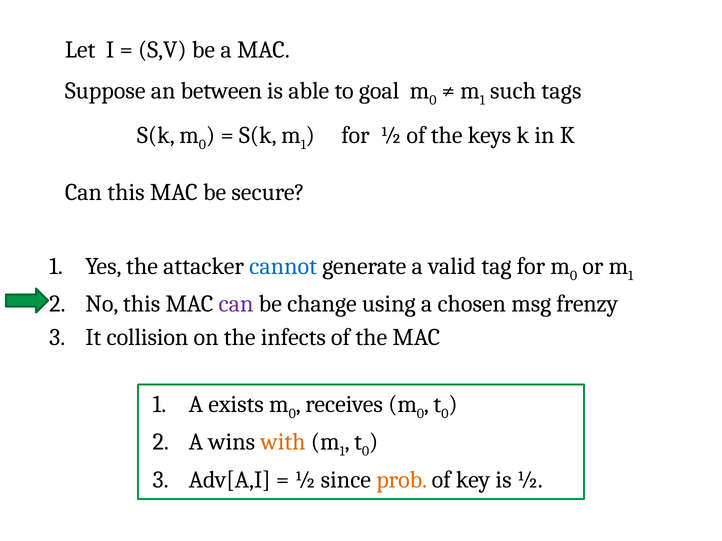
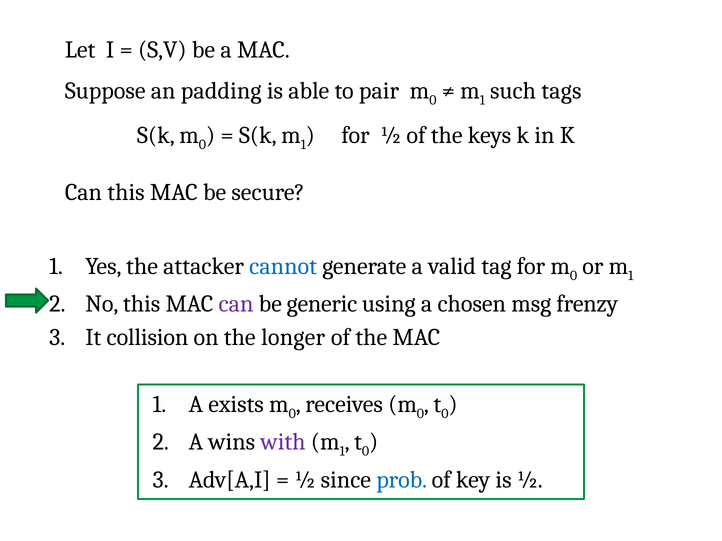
between: between -> padding
goal: goal -> pair
change: change -> generic
infects: infects -> longer
with colour: orange -> purple
prob colour: orange -> blue
